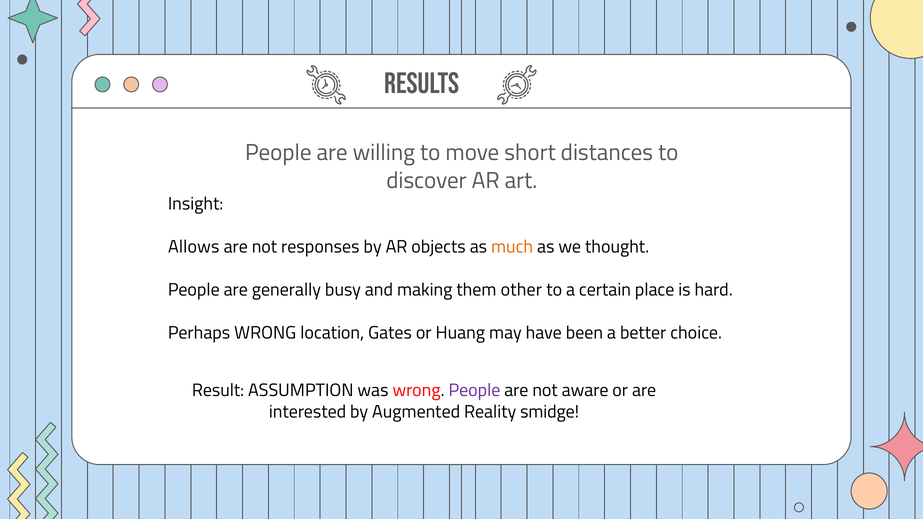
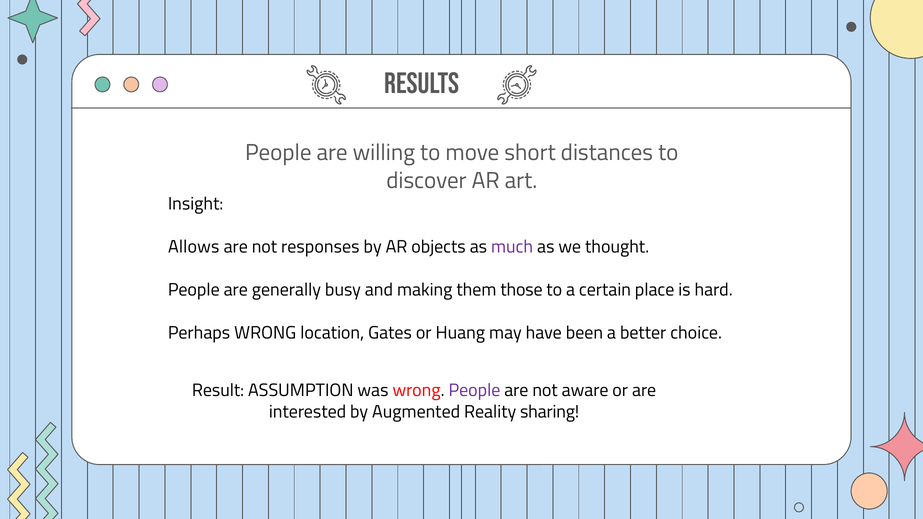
much colour: orange -> purple
other: other -> those
smidge: smidge -> sharing
